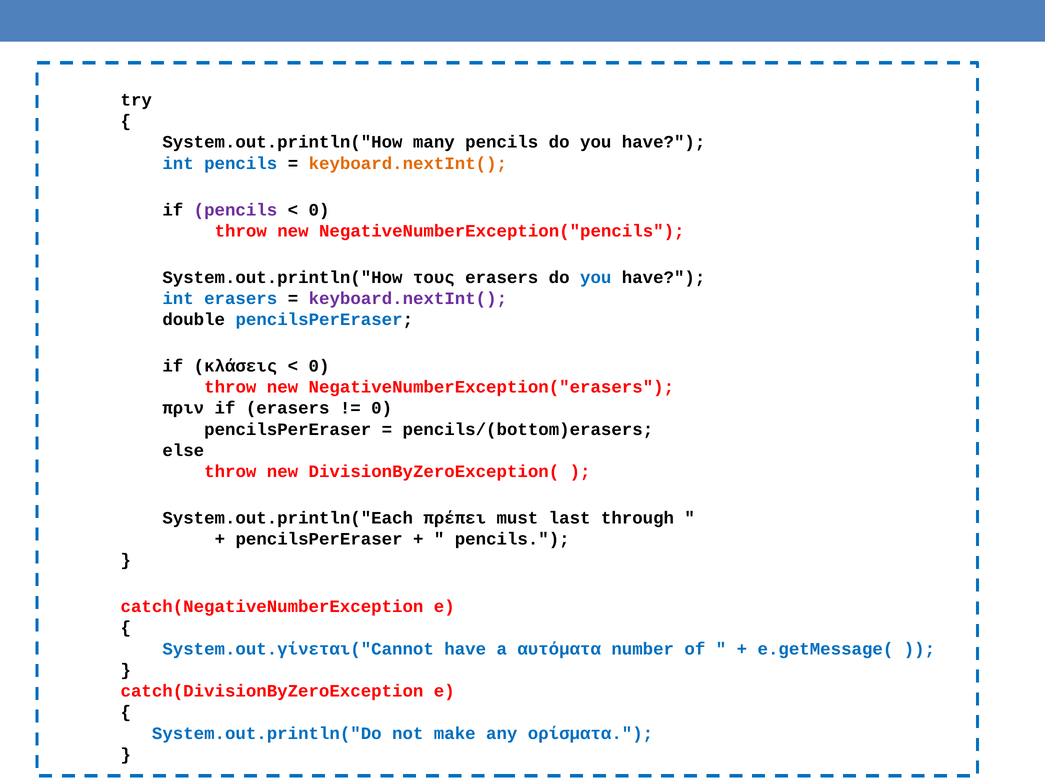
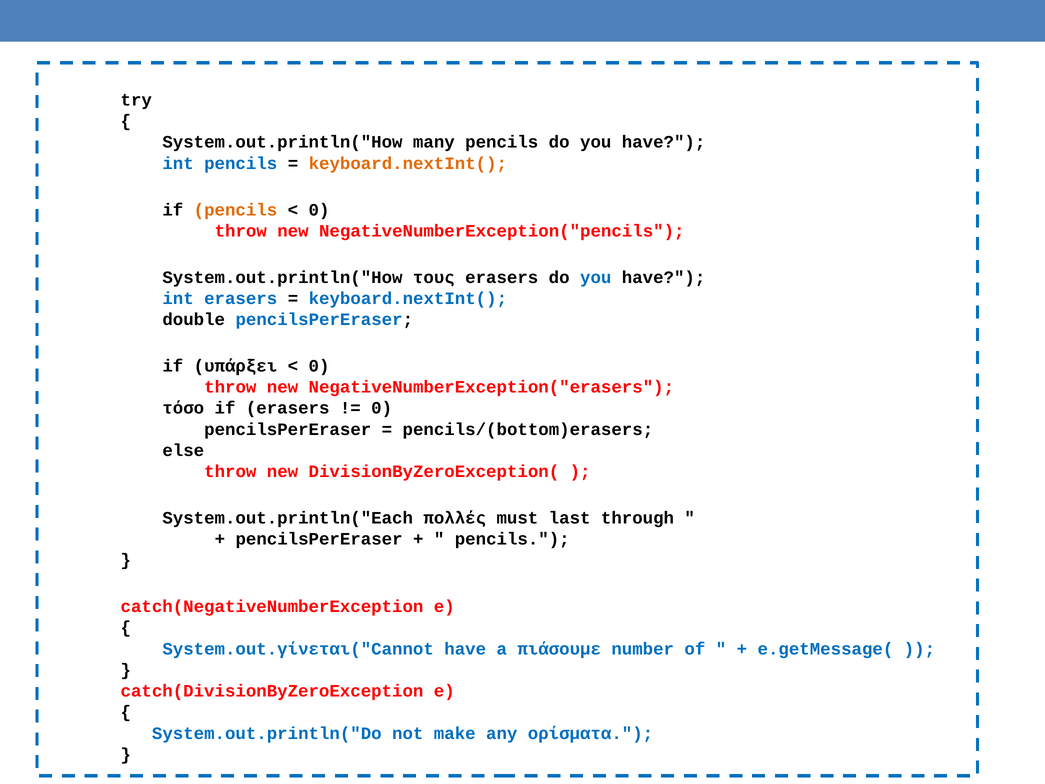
pencils at (235, 210) colour: purple -> orange
keyboard.nextInt( at (408, 298) colour: purple -> blue
κλάσεις: κλάσεις -> υπάρξει
πριν: πριν -> τόσο
πρέπει: πρέπει -> πολλές
αυτόματα: αυτόματα -> πιάσουμε
